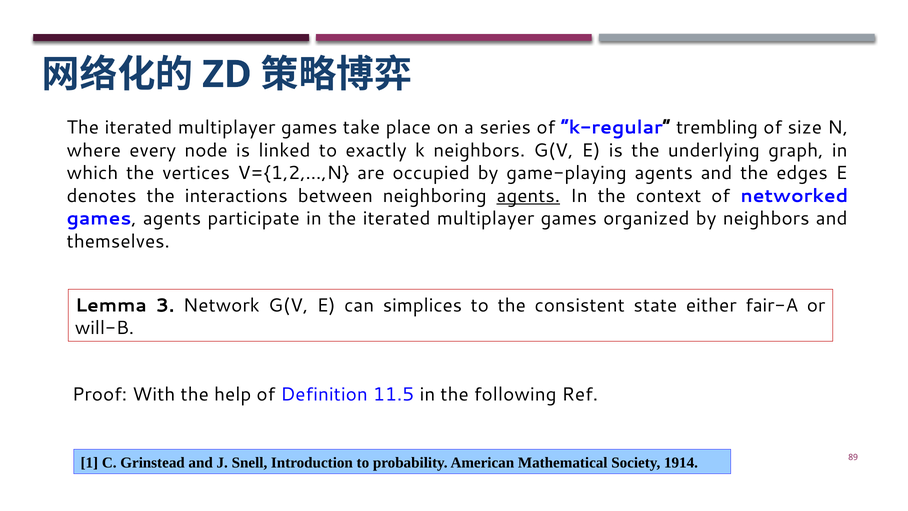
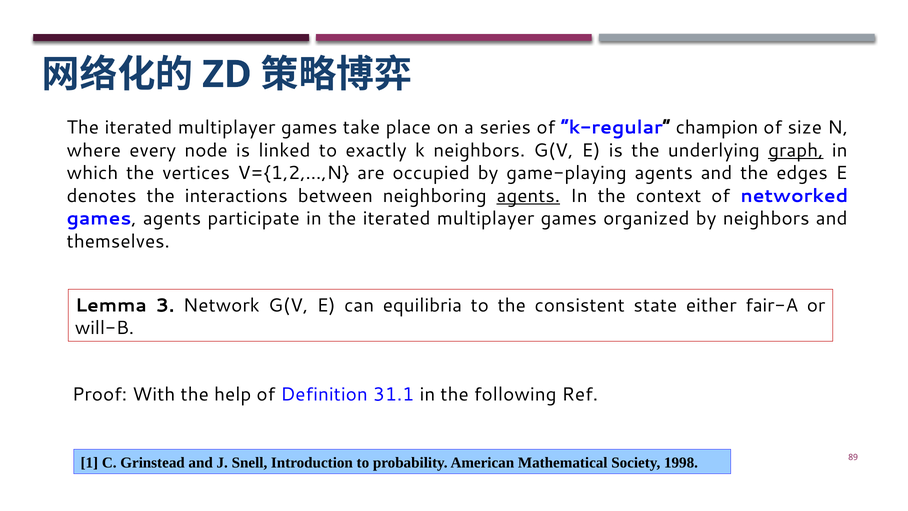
trembling: trembling -> champion
graph underline: none -> present
simplices: simplices -> equilibria
11.5: 11.5 -> 31.1
1914: 1914 -> 1998
